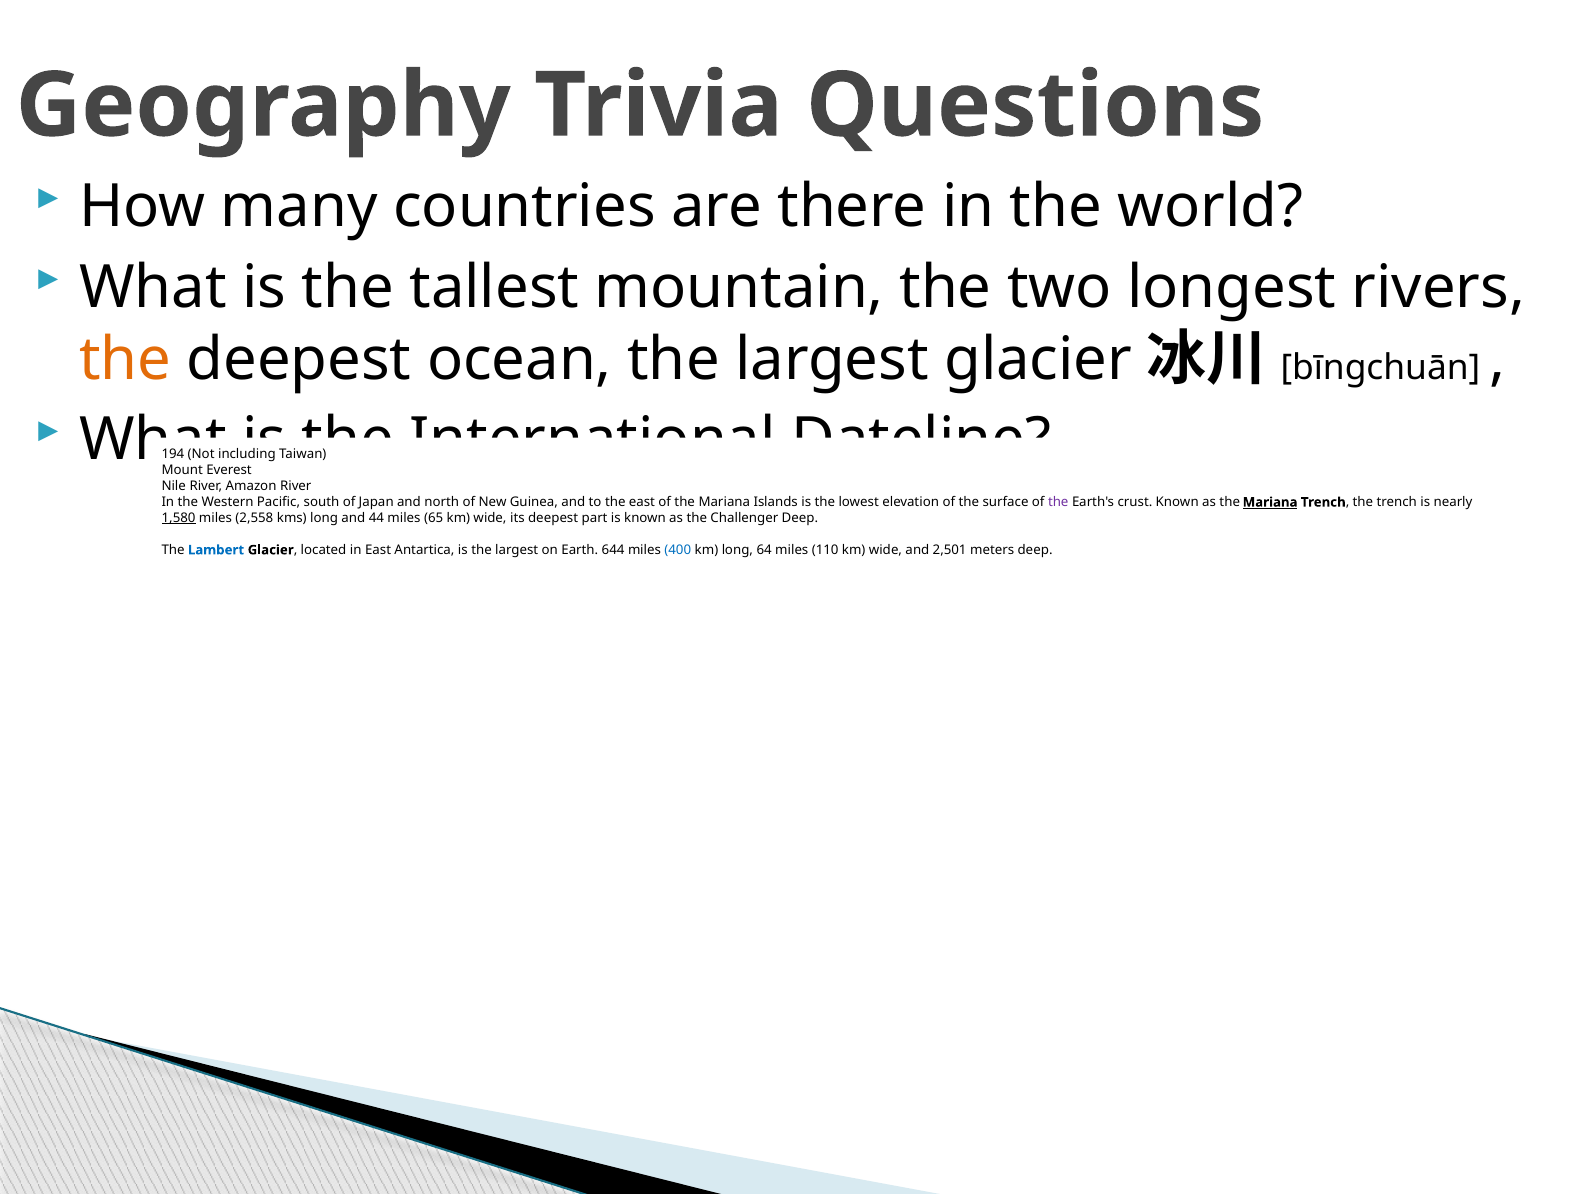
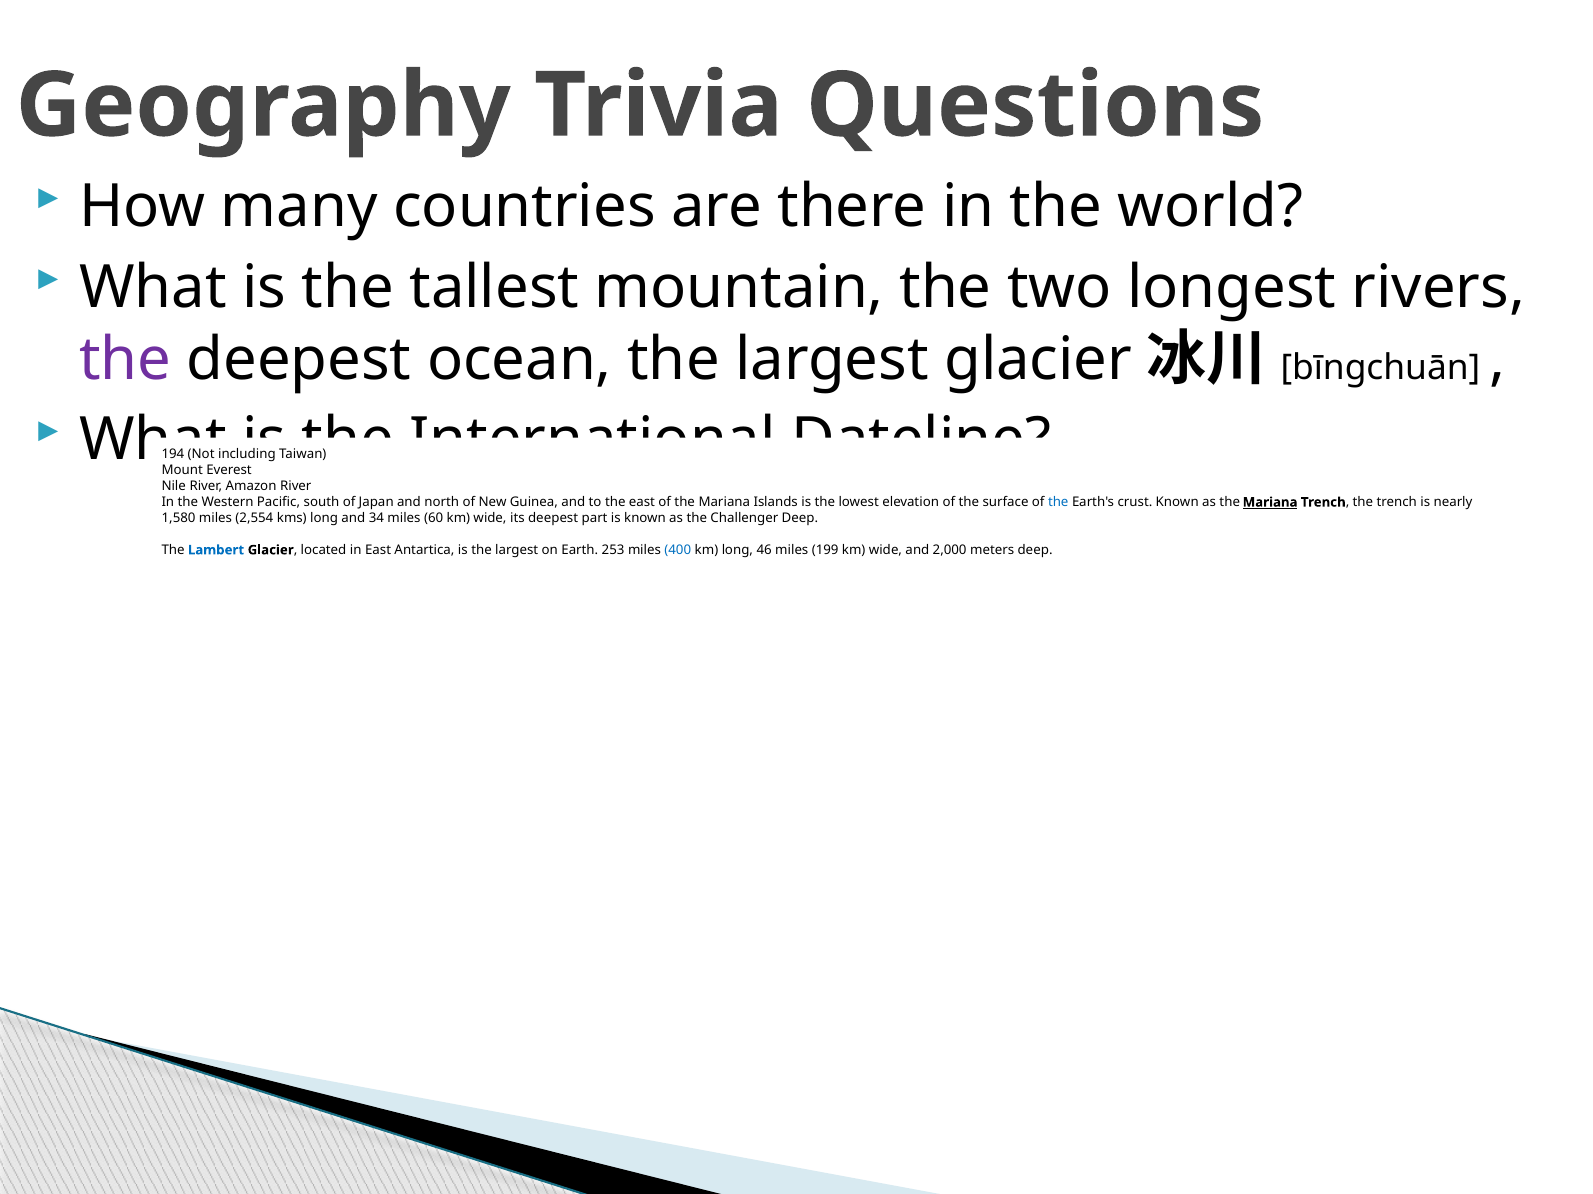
the at (125, 360) colour: orange -> purple
the at (1058, 503) colour: purple -> blue
1,580 underline: present -> none
2,558: 2,558 -> 2,554
44: 44 -> 34
65: 65 -> 60
644: 644 -> 253
64: 64 -> 46
110: 110 -> 199
2,501: 2,501 -> 2,000
